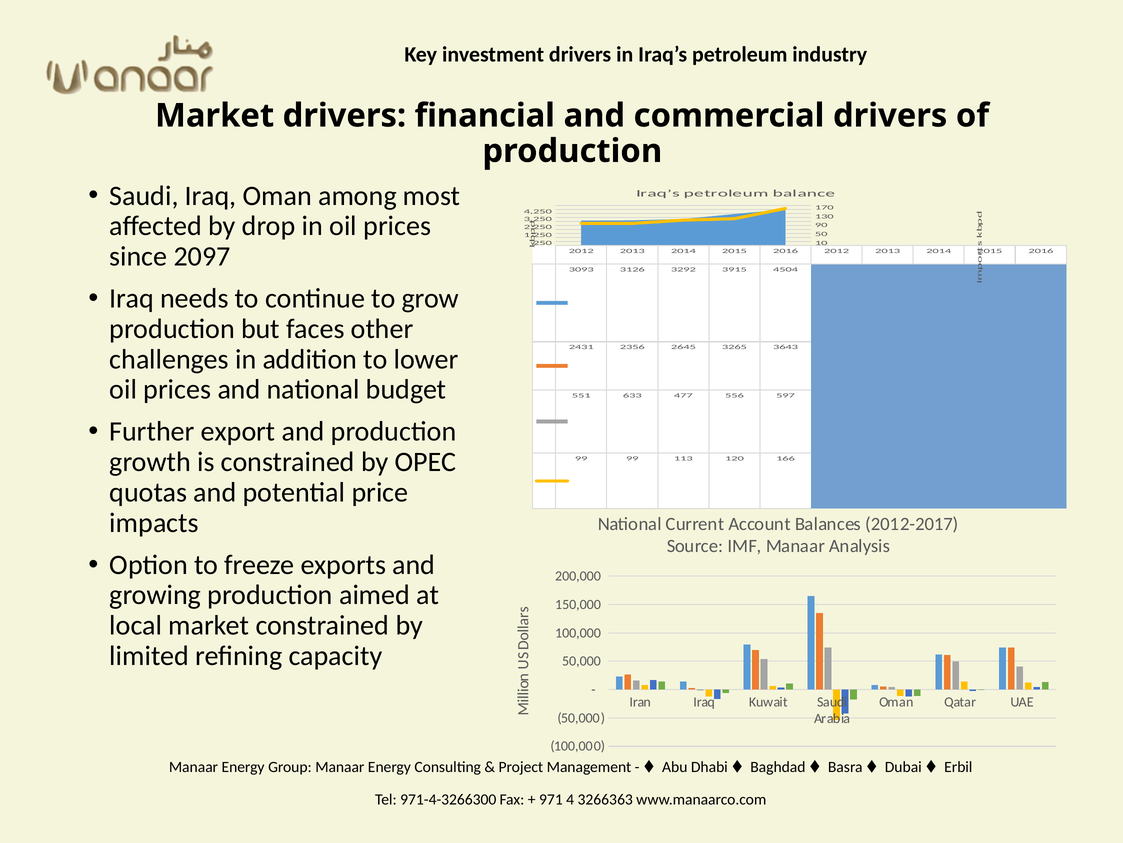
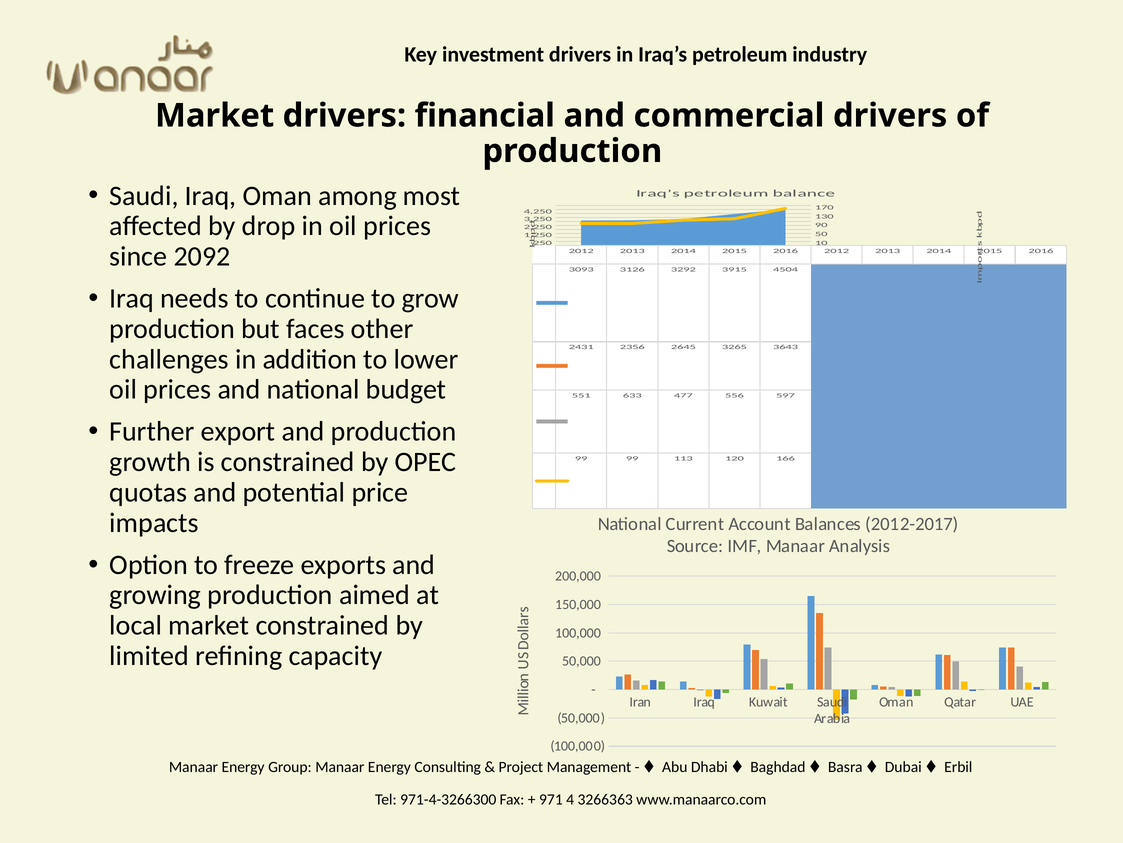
2097: 2097 -> 2092
